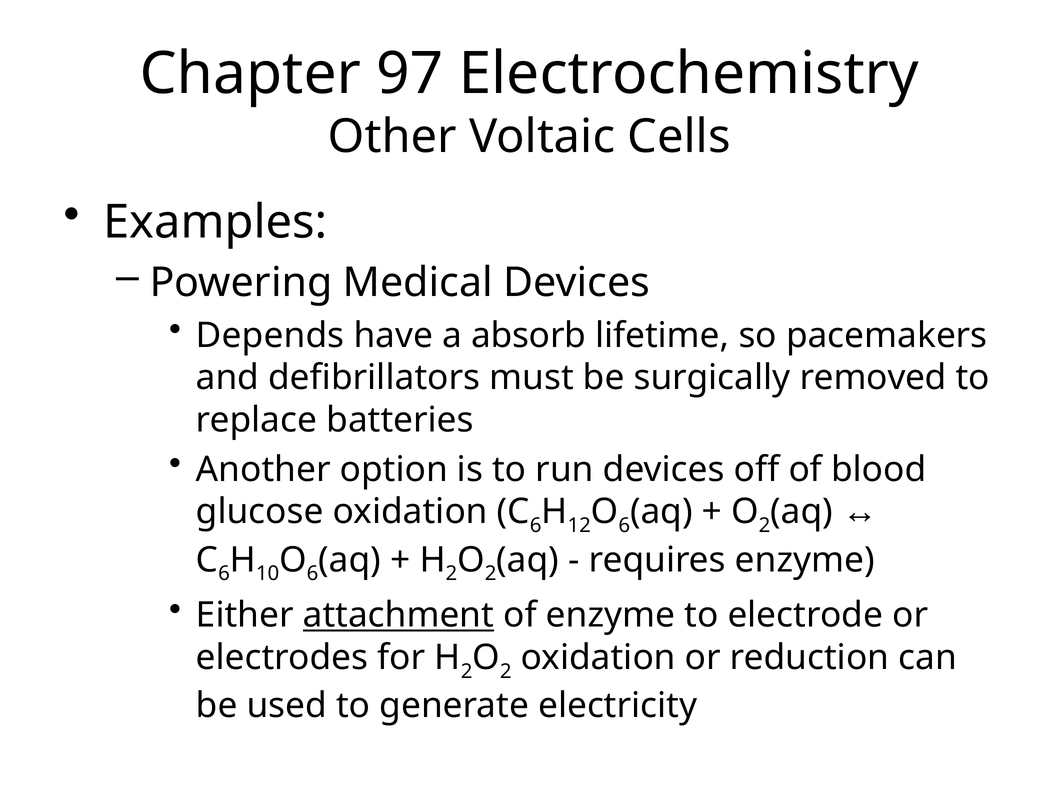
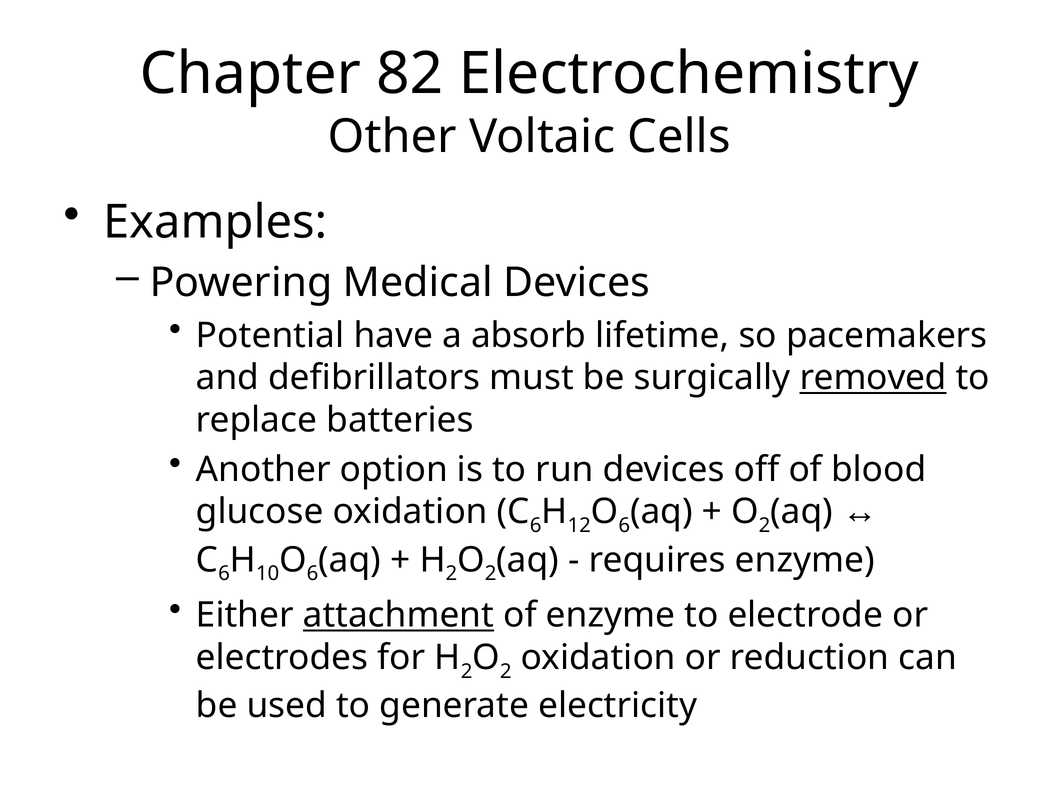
97: 97 -> 82
Depends: Depends -> Potential
removed underline: none -> present
